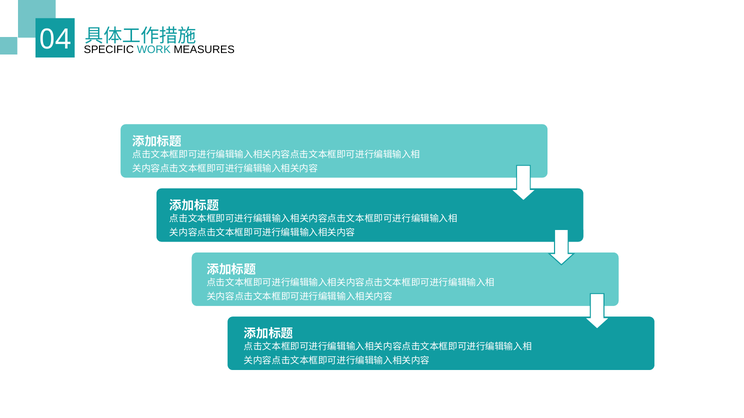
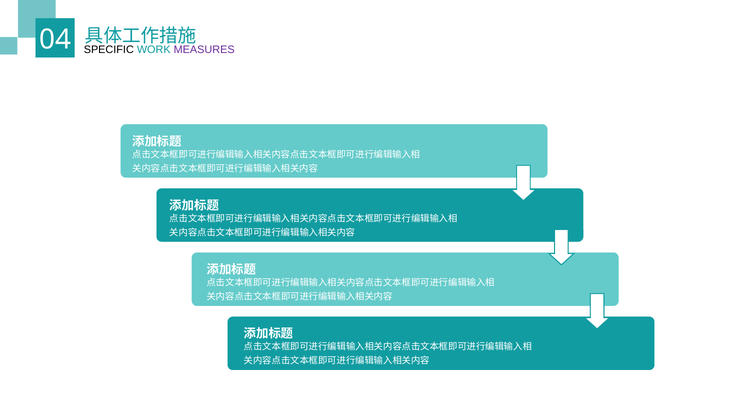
MEASURES colour: black -> purple
